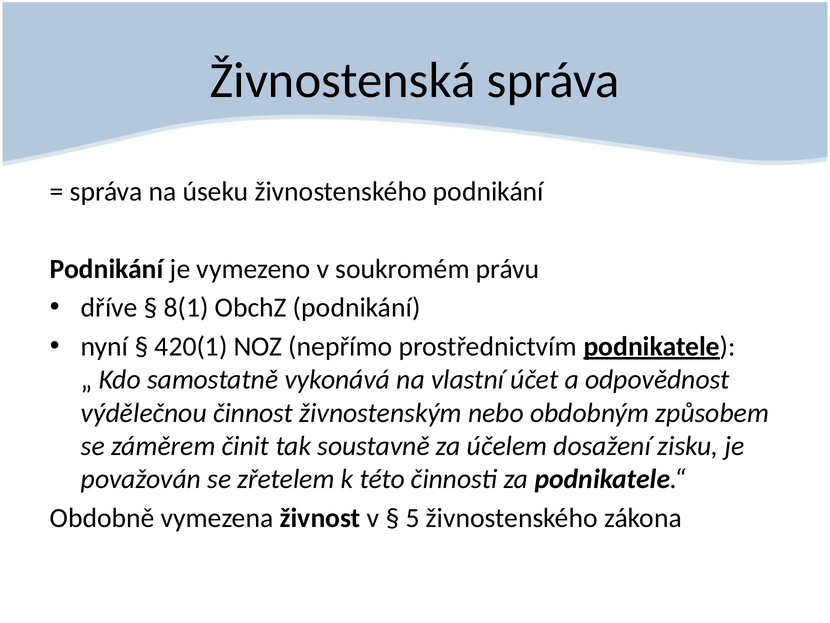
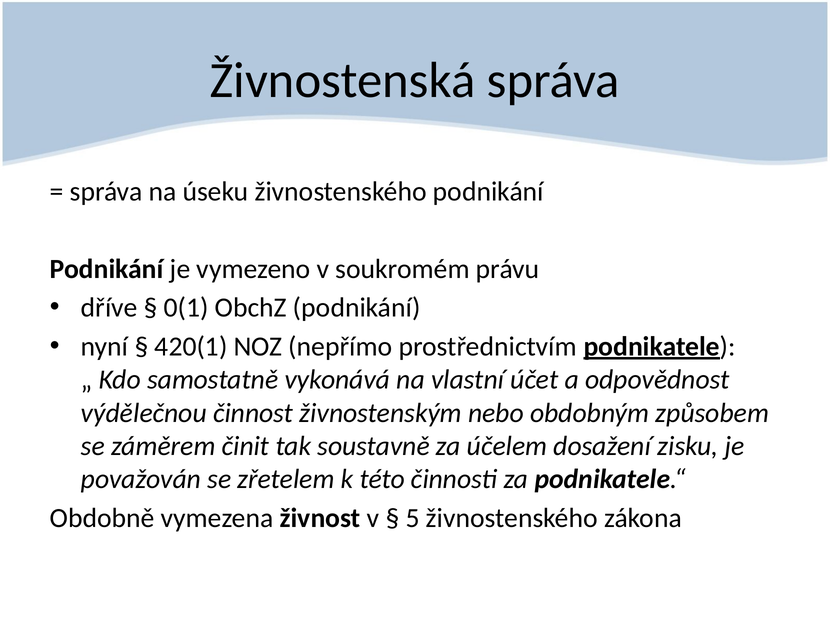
8(1: 8(1 -> 0(1
